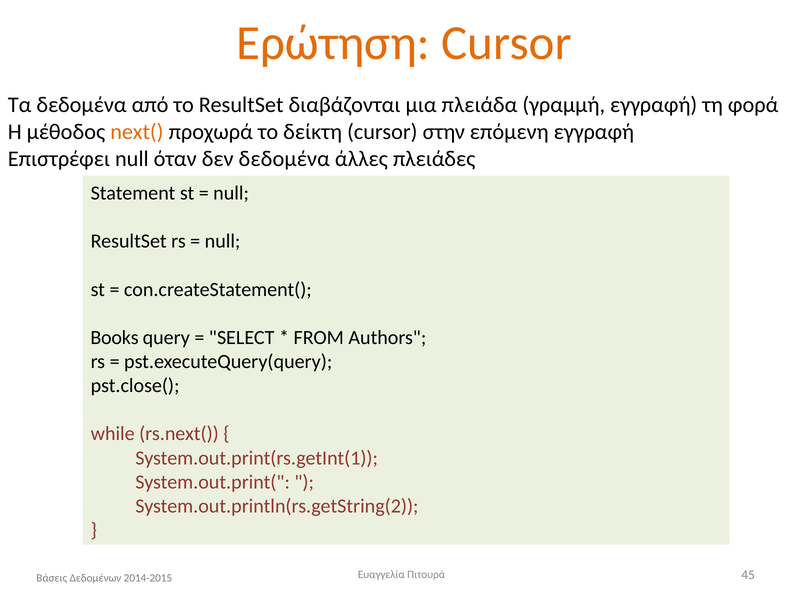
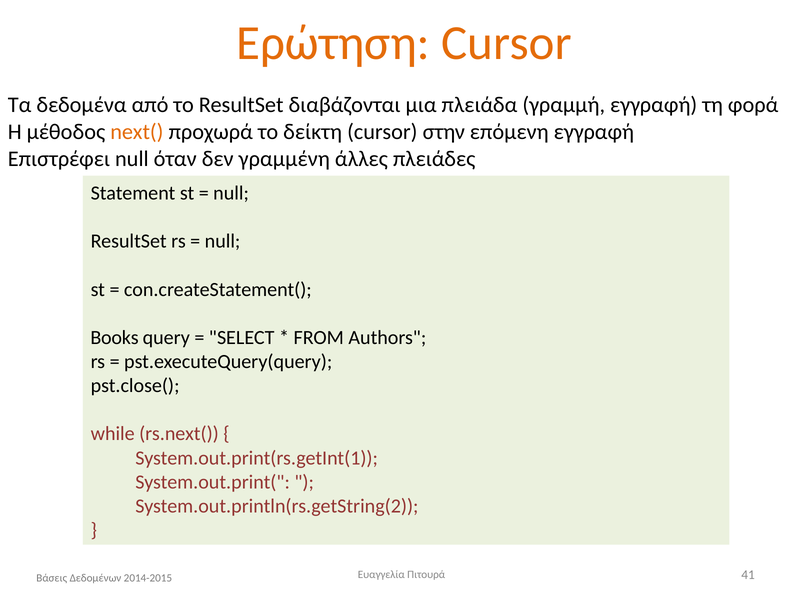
δεν δεδομένα: δεδομένα -> γραμμένη
45: 45 -> 41
